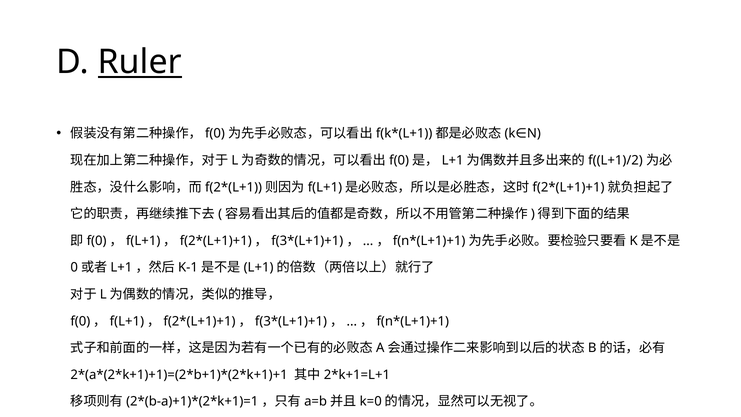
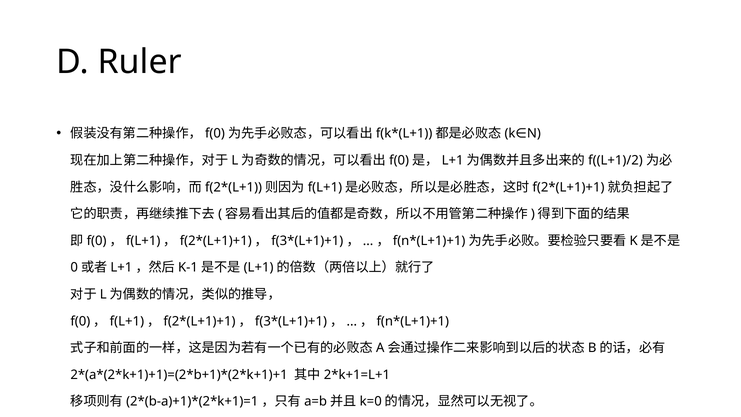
Ruler underline: present -> none
